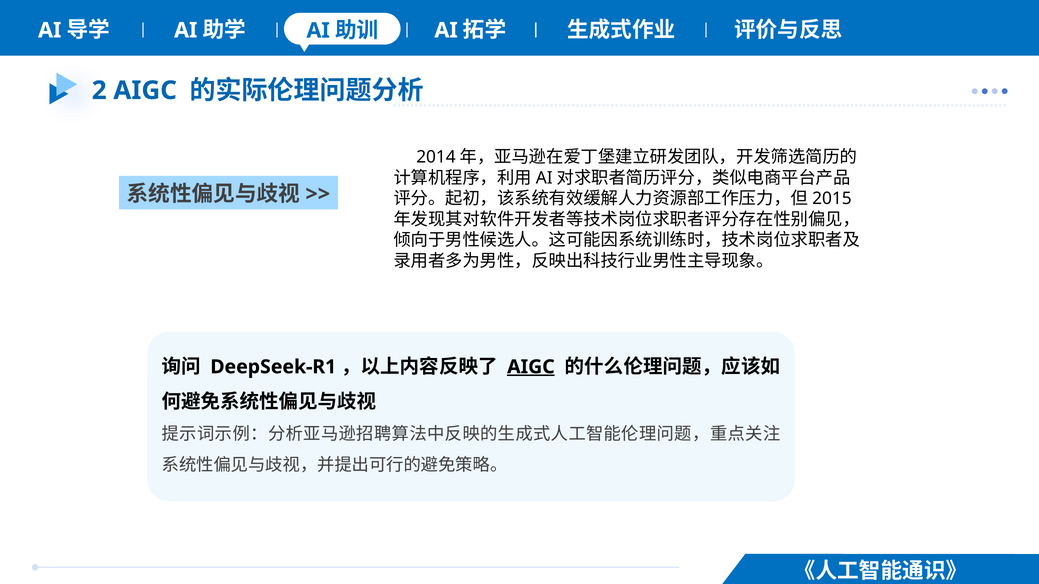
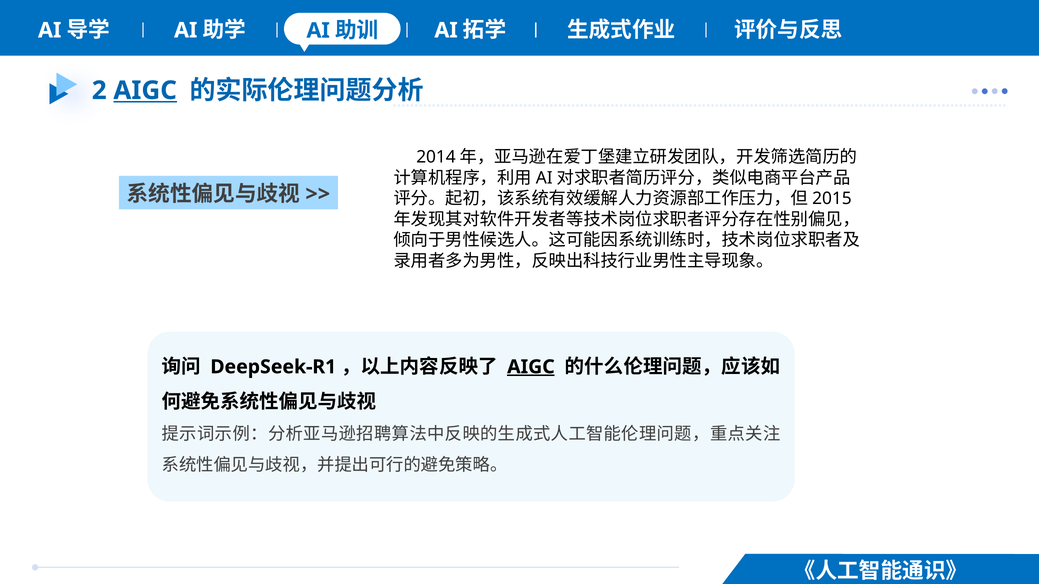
AIGC at (145, 91) underline: none -> present
